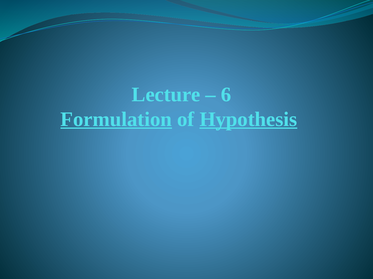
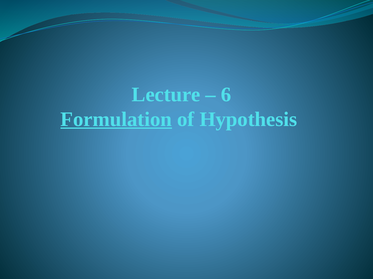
Hypothesis underline: present -> none
